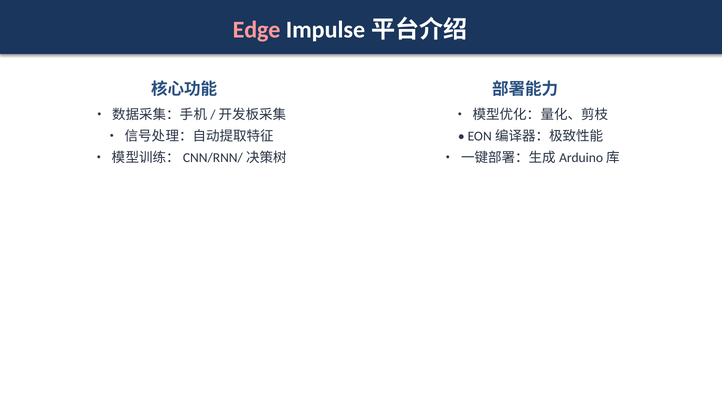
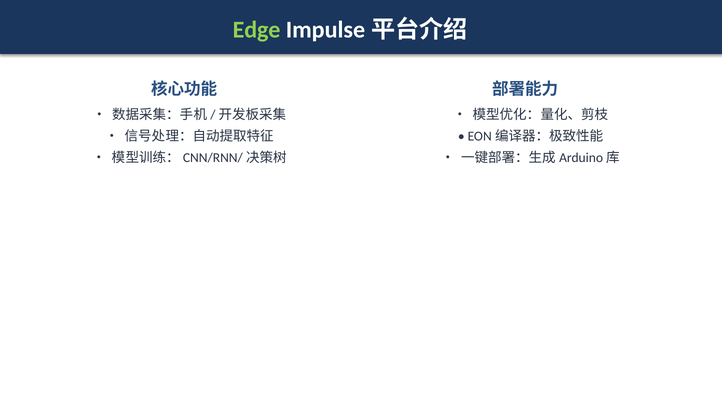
Edge colour: pink -> light green
